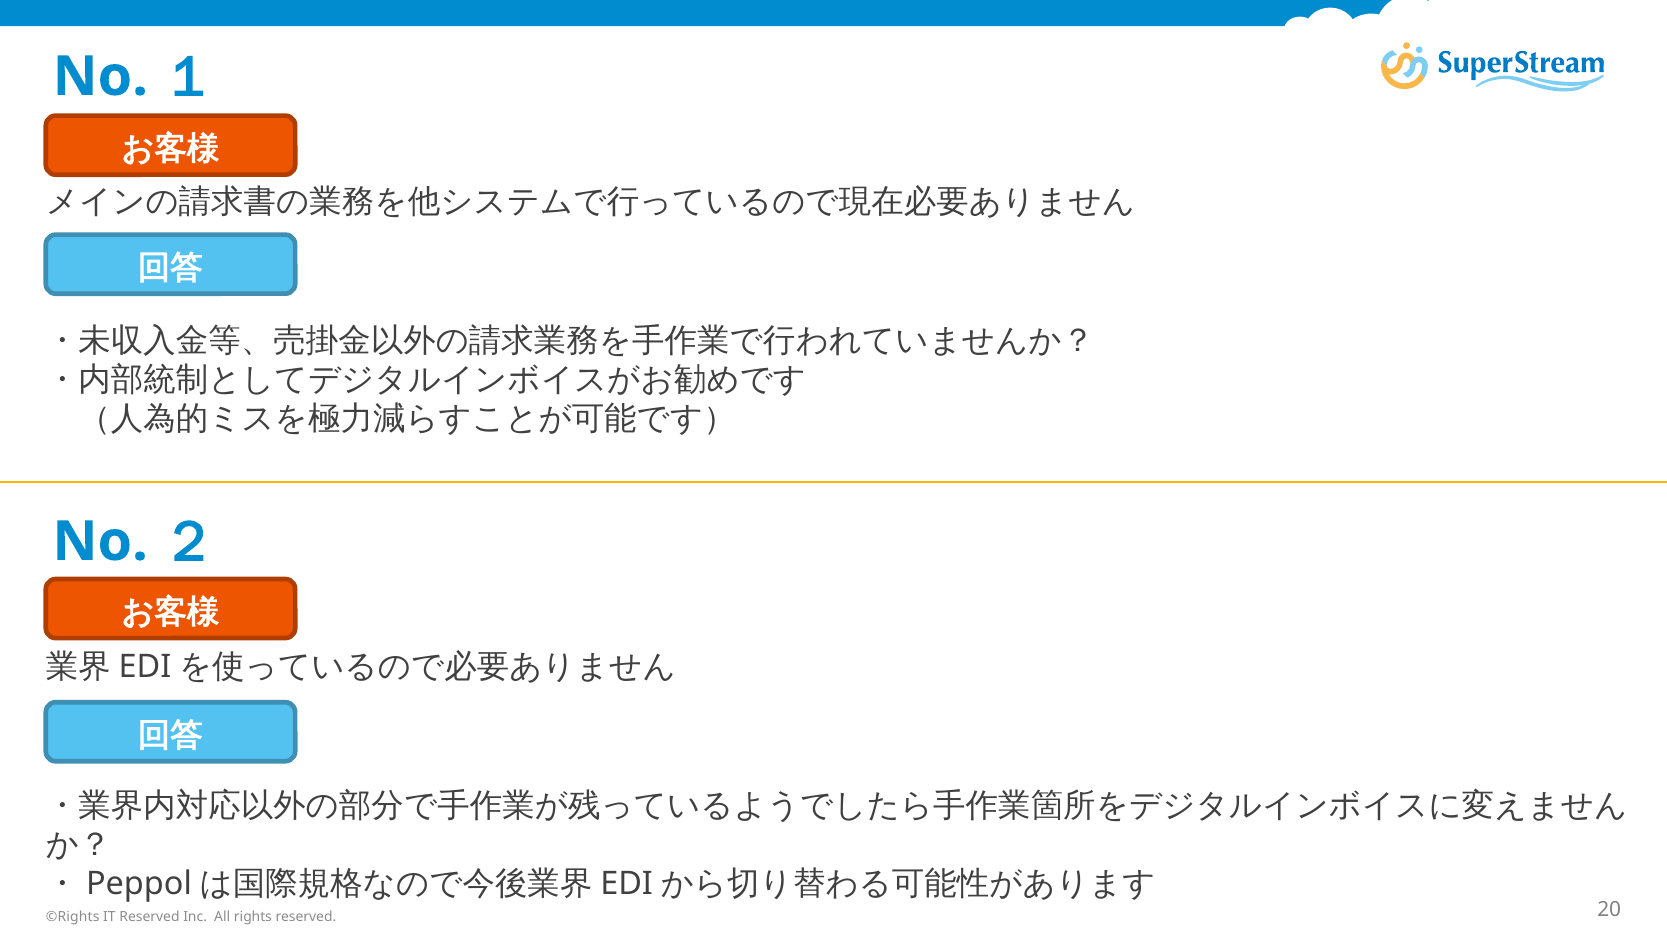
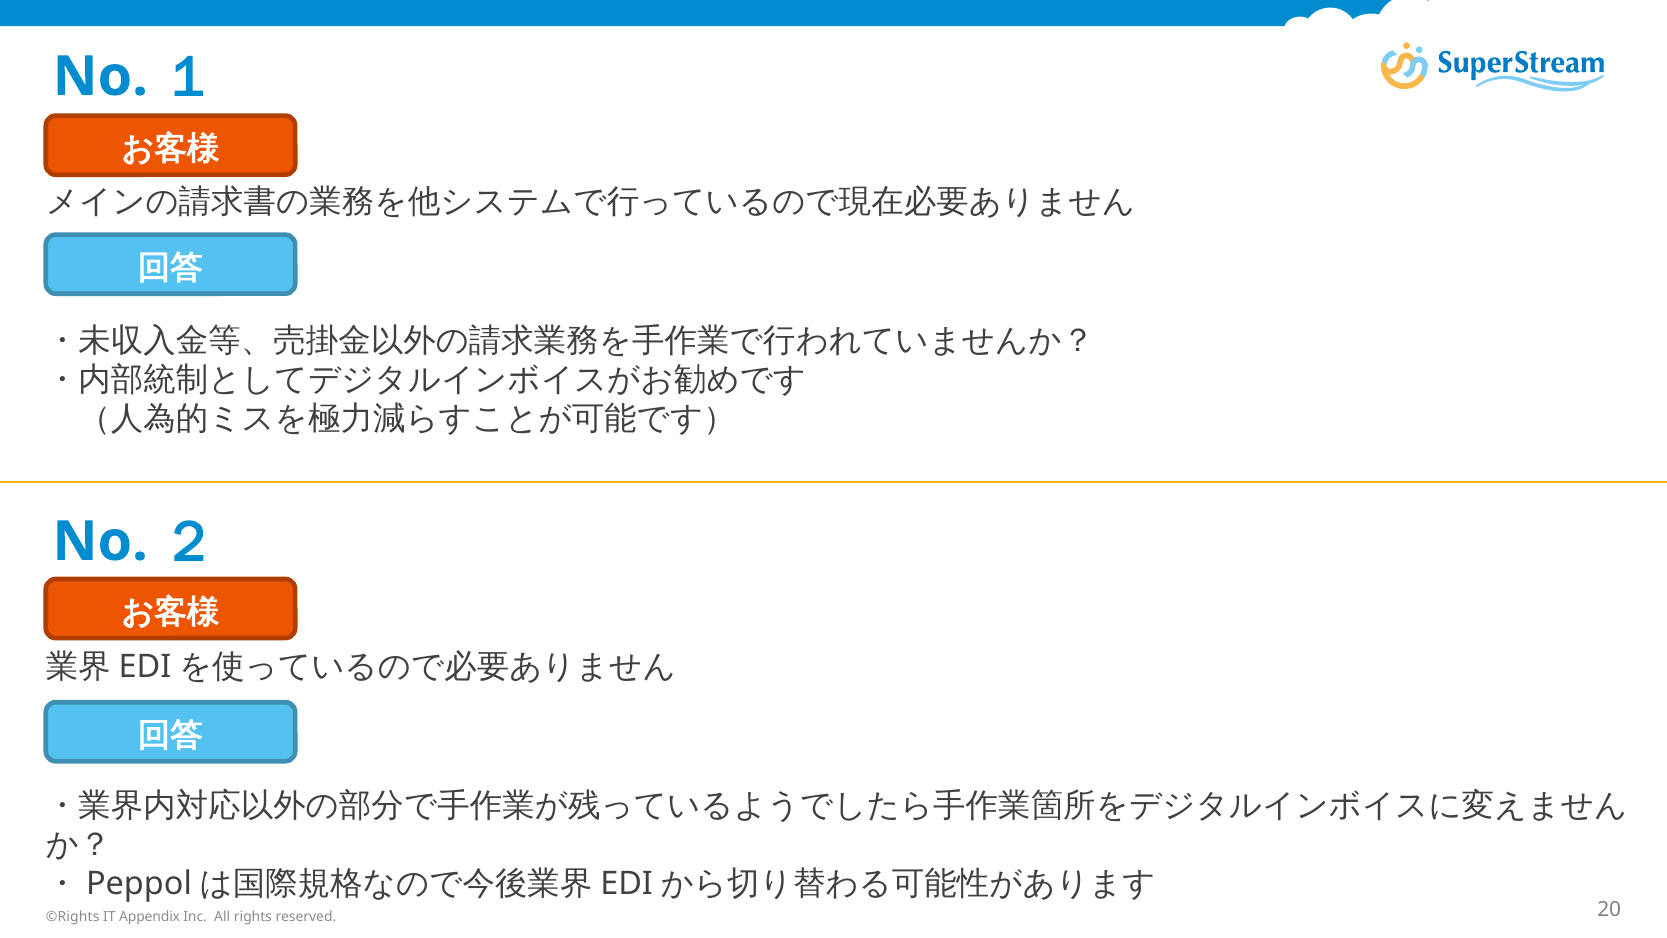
IT Reserved: Reserved -> Appendix
